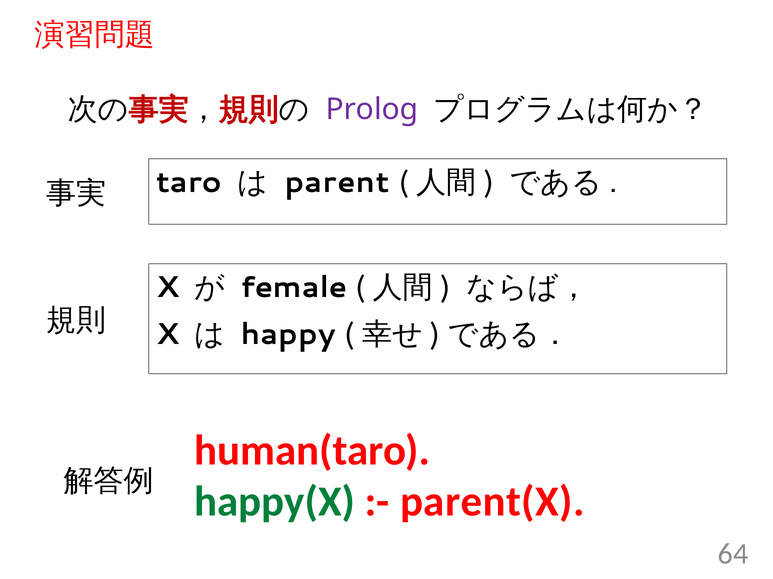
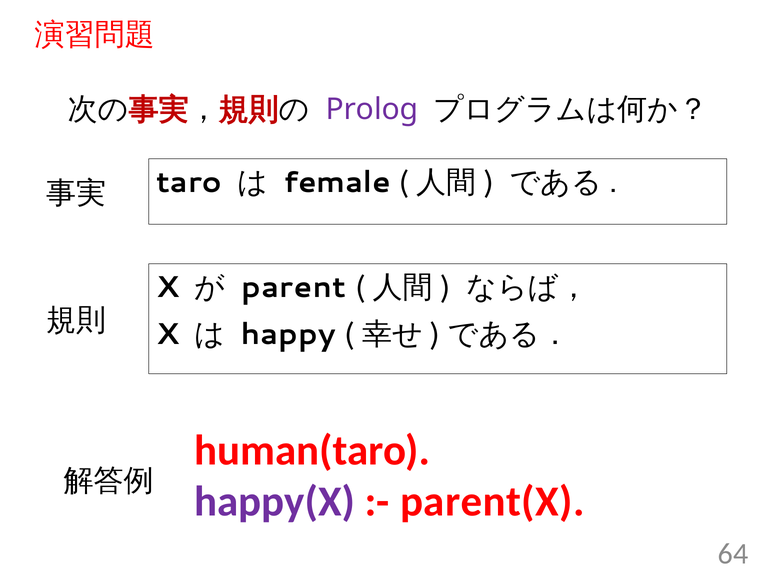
parent: parent -> female
female: female -> parent
happy(X colour: green -> purple
